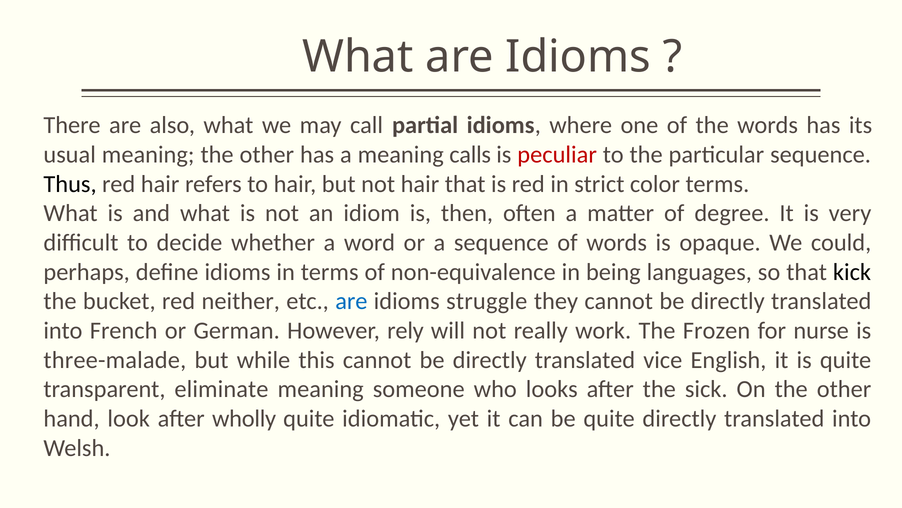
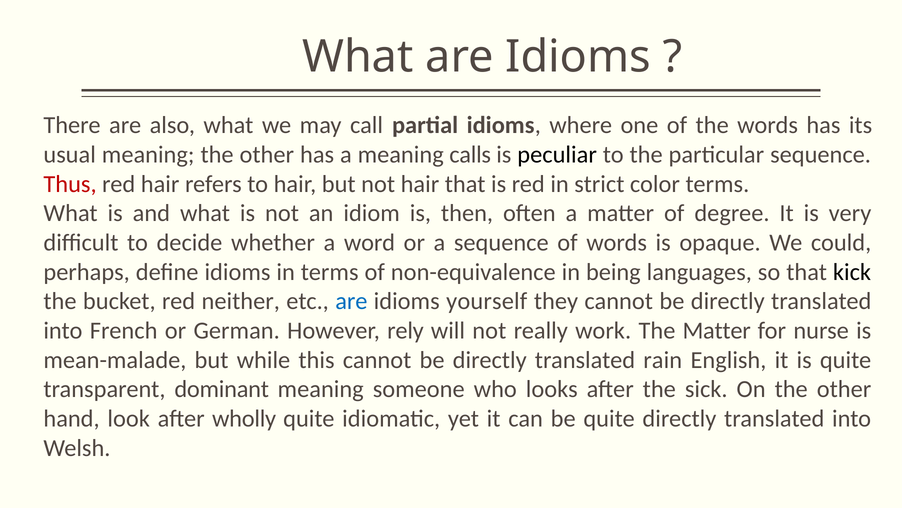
peculiar colour: red -> black
Thus colour: black -> red
struggle: struggle -> yourself
The Frozen: Frozen -> Matter
three-malade: three-malade -> mean-malade
vice: vice -> rain
eliminate: eliminate -> dominant
